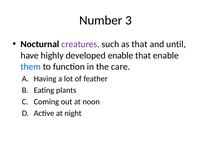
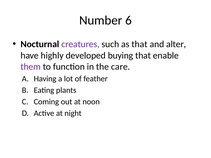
3: 3 -> 6
until: until -> alter
developed enable: enable -> buying
them colour: blue -> purple
